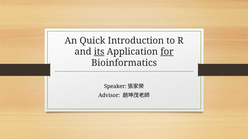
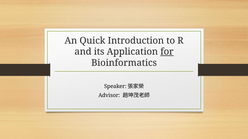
its underline: present -> none
